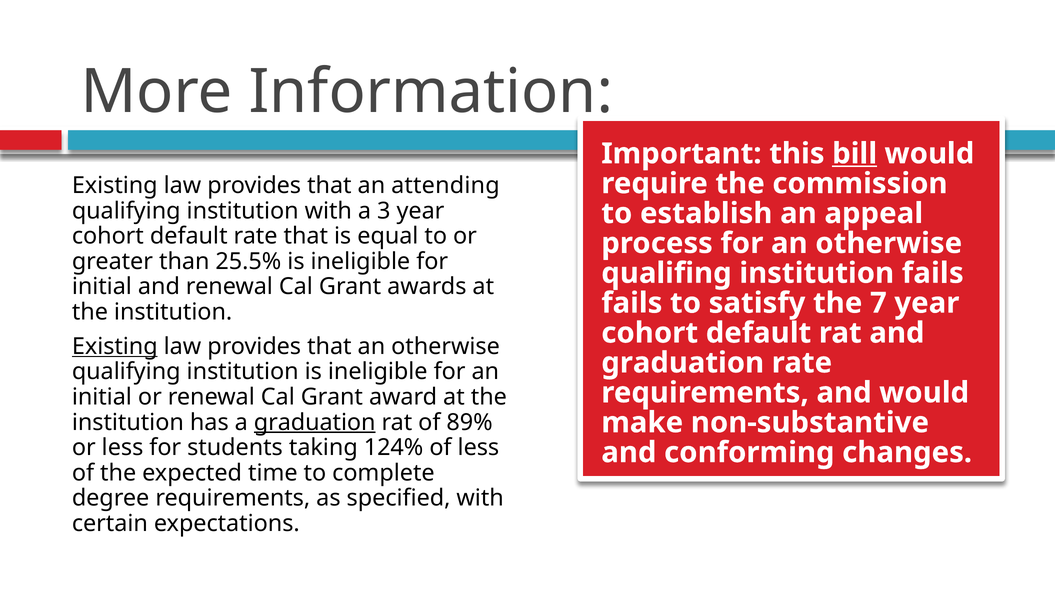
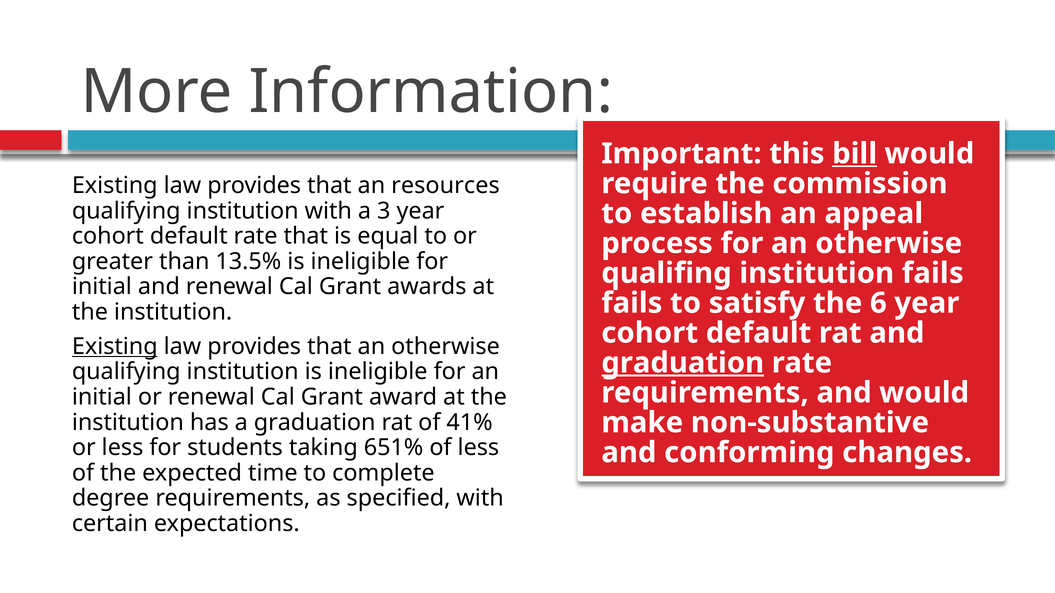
attending: attending -> resources
25.5%: 25.5% -> 13.5%
7: 7 -> 6
graduation at (683, 363) underline: none -> present
graduation at (315, 423) underline: present -> none
89%: 89% -> 41%
124%: 124% -> 651%
